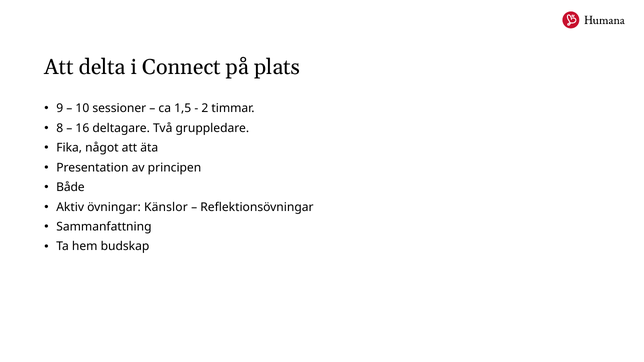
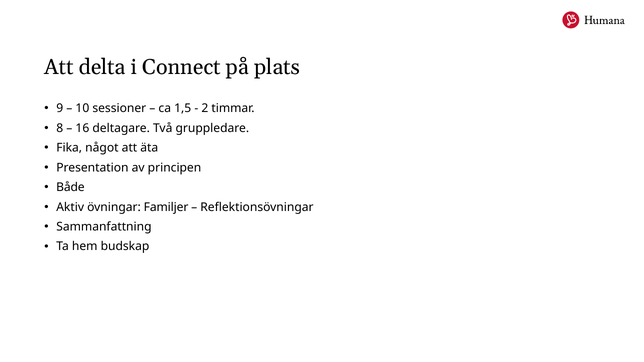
Känslor: Känslor -> Familjer
